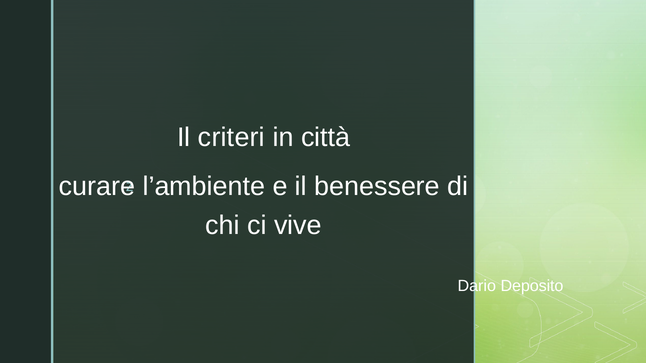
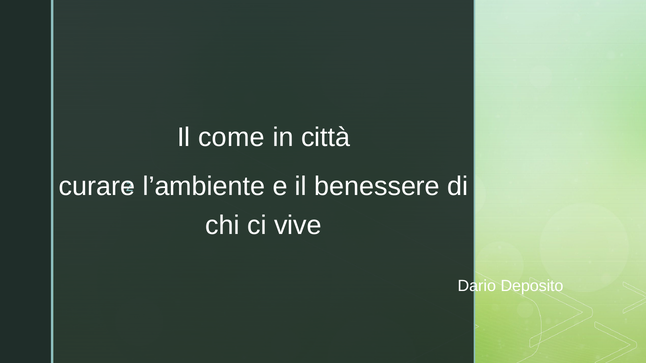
criteri: criteri -> come
